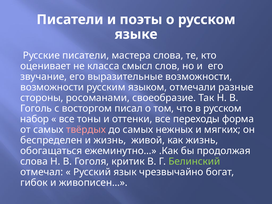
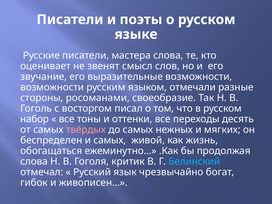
класса: класса -> звенят
форма: форма -> десять
и жизнь: жизнь -> самых
Белинский colour: light green -> light blue
